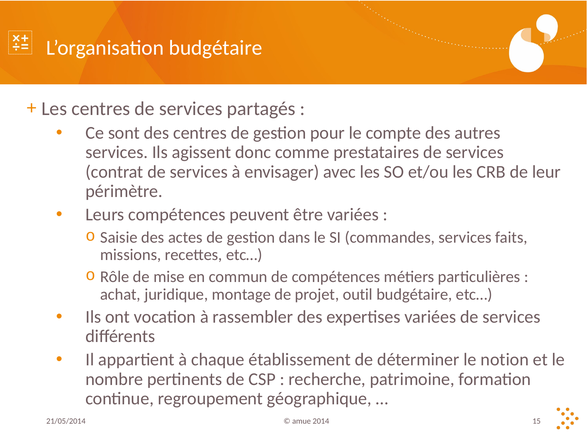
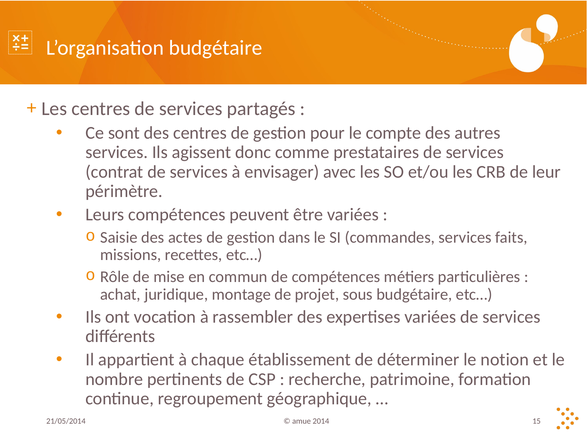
outil: outil -> sous
